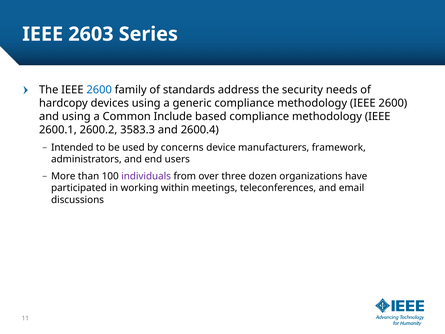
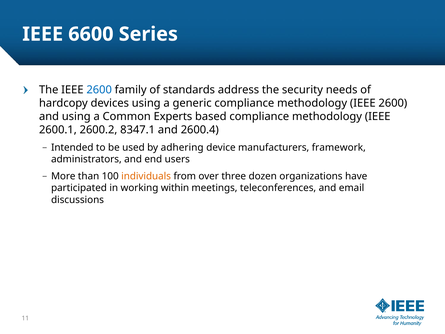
2603: 2603 -> 6600
Include: Include -> Experts
3583.3: 3583.3 -> 8347.1
concerns: concerns -> adhering
individuals colour: purple -> orange
